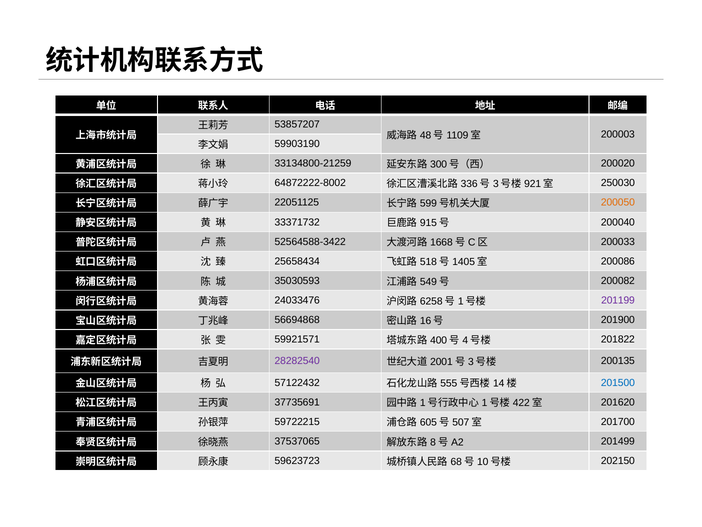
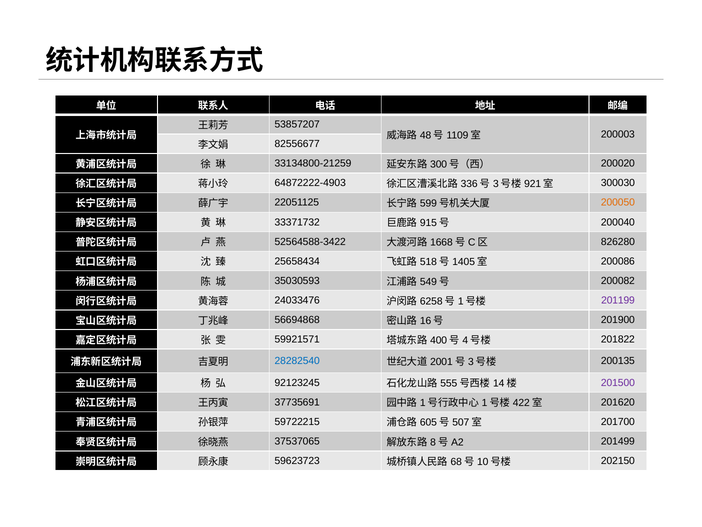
59903190: 59903190 -> 82556677
64872222-8002: 64872222-8002 -> 64872222-4903
250030: 250030 -> 300030
200033: 200033 -> 826280
28282540 colour: purple -> blue
57122432: 57122432 -> 92123245
201500 colour: blue -> purple
